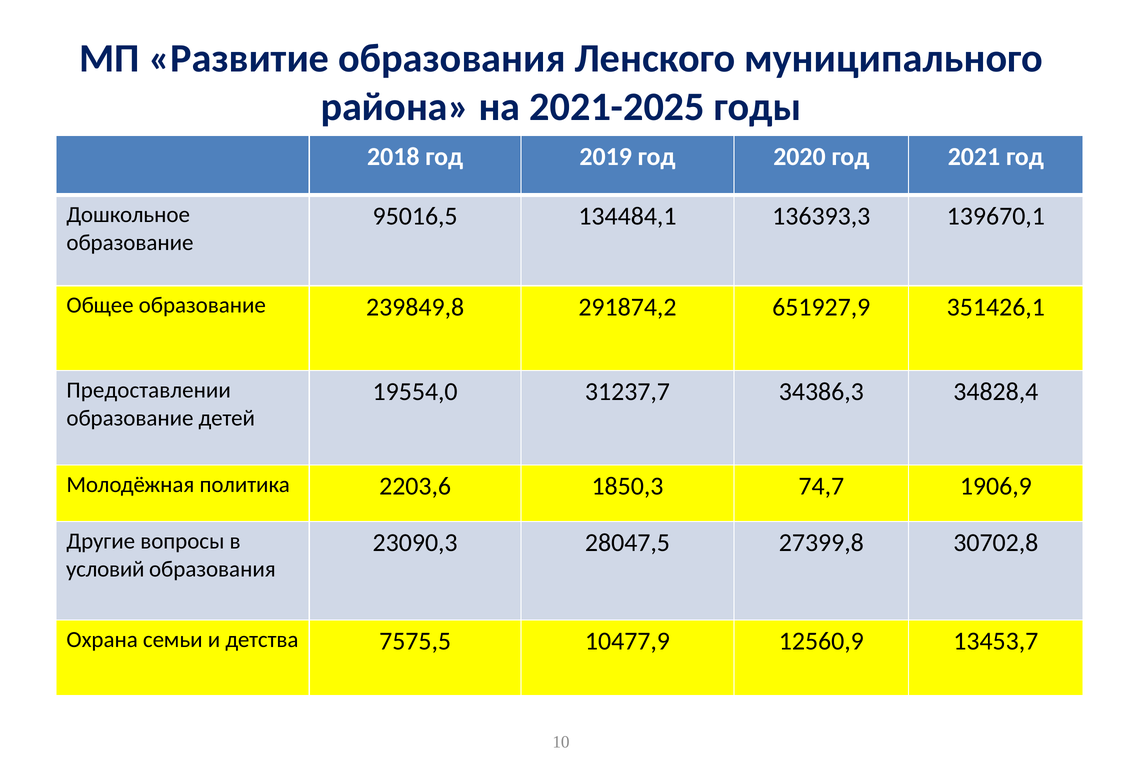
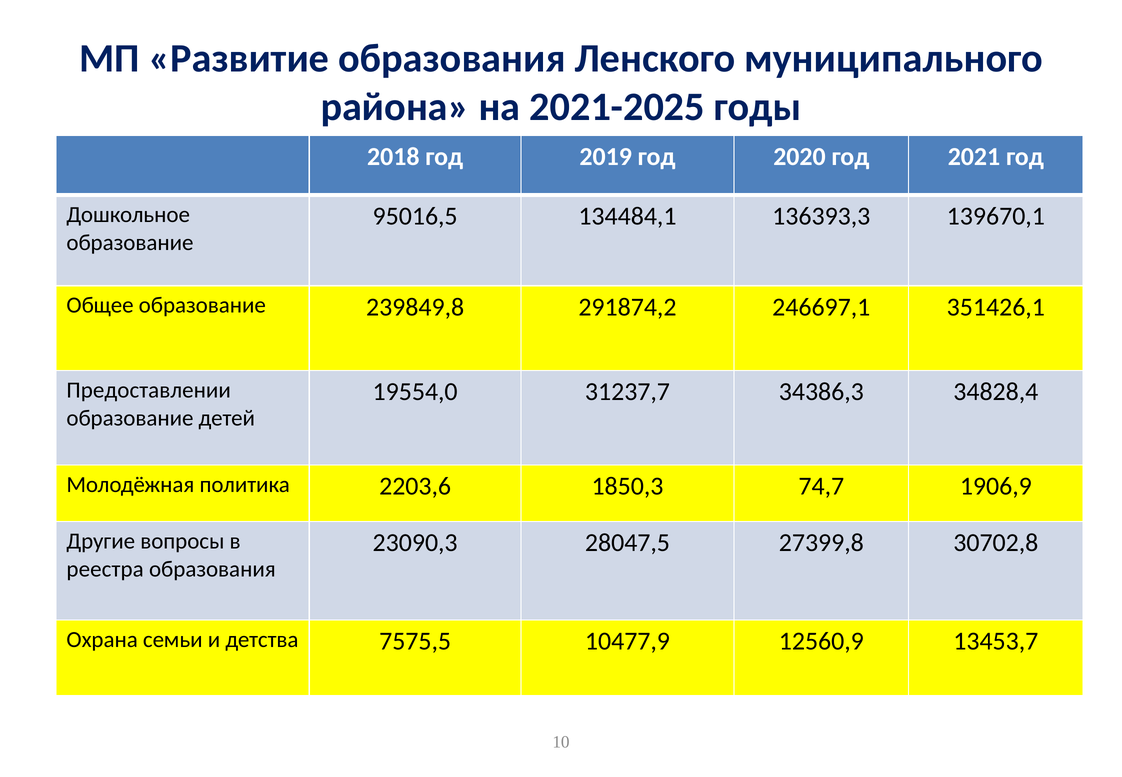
651927,9: 651927,9 -> 246697,1
условий: условий -> реестра
